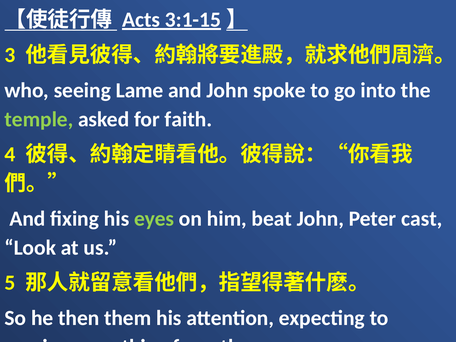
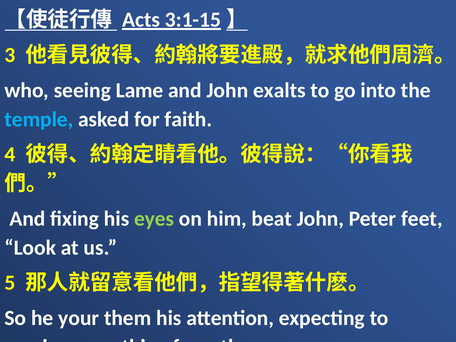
spoke: spoke -> exalts
temple colour: light green -> light blue
cast: cast -> feet
then: then -> your
